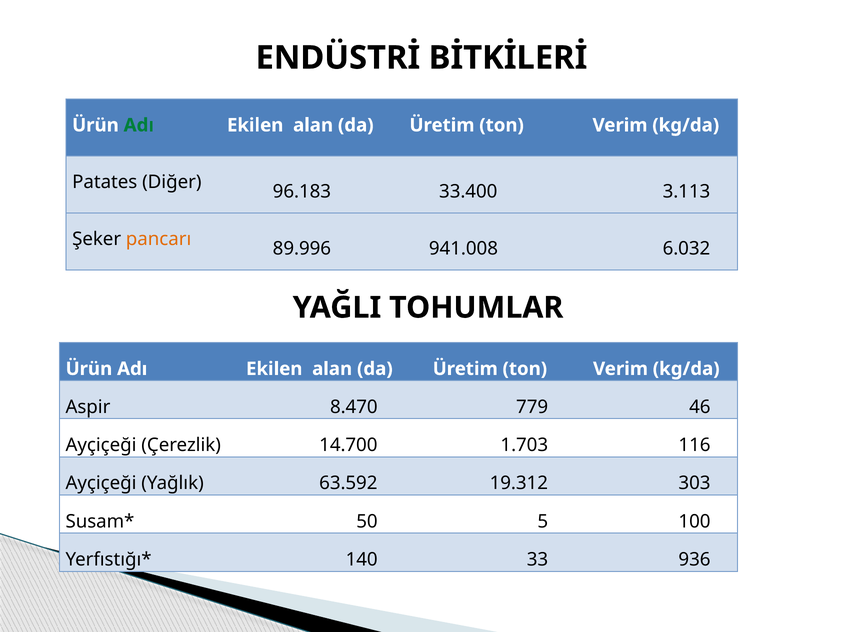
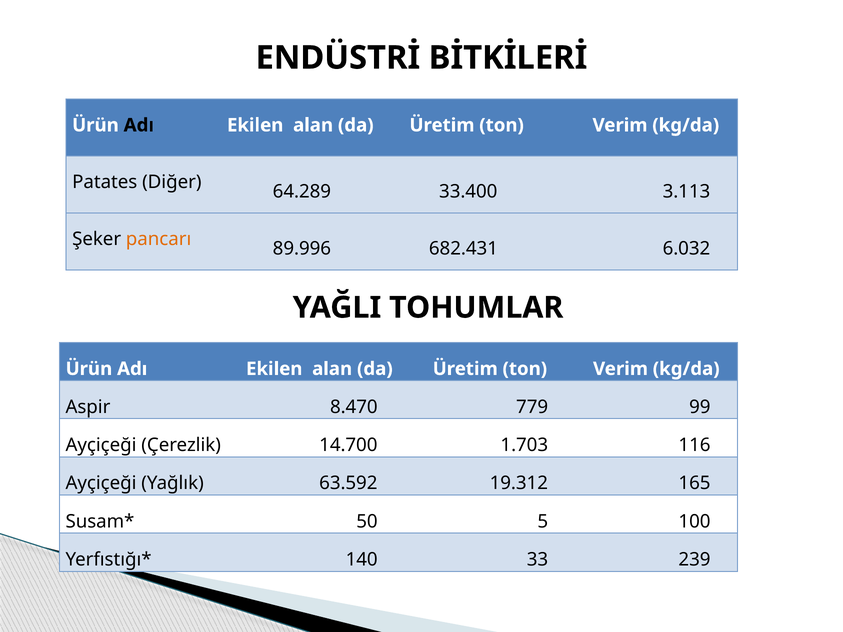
Adı at (139, 125) colour: green -> black
96.183: 96.183 -> 64.289
941.008: 941.008 -> 682.431
46: 46 -> 99
303: 303 -> 165
936: 936 -> 239
